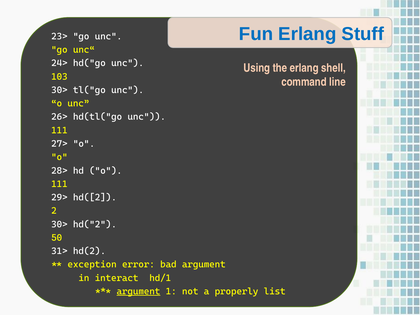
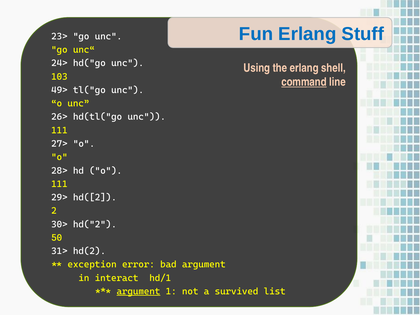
command underline: none -> present
30> at (59, 90): 30> -> 49>
properly: properly -> survived
